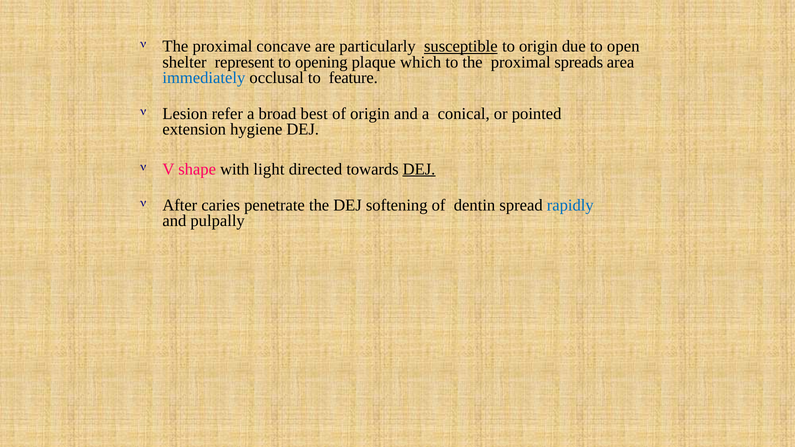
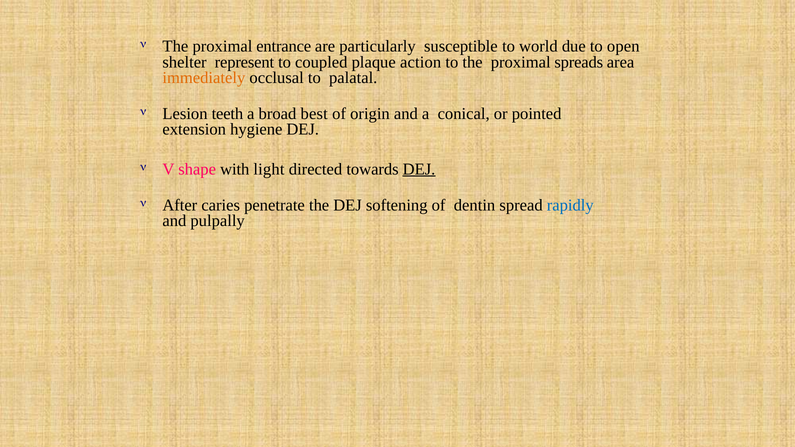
concave: concave -> entrance
susceptible underline: present -> none
to origin: origin -> world
opening: opening -> coupled
which: which -> action
immediately colour: blue -> orange
feature: feature -> palatal
refer: refer -> teeth
